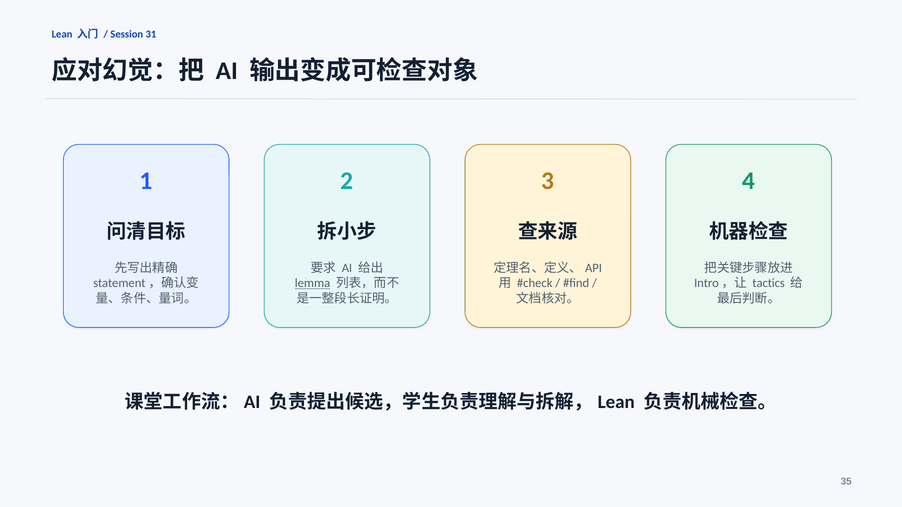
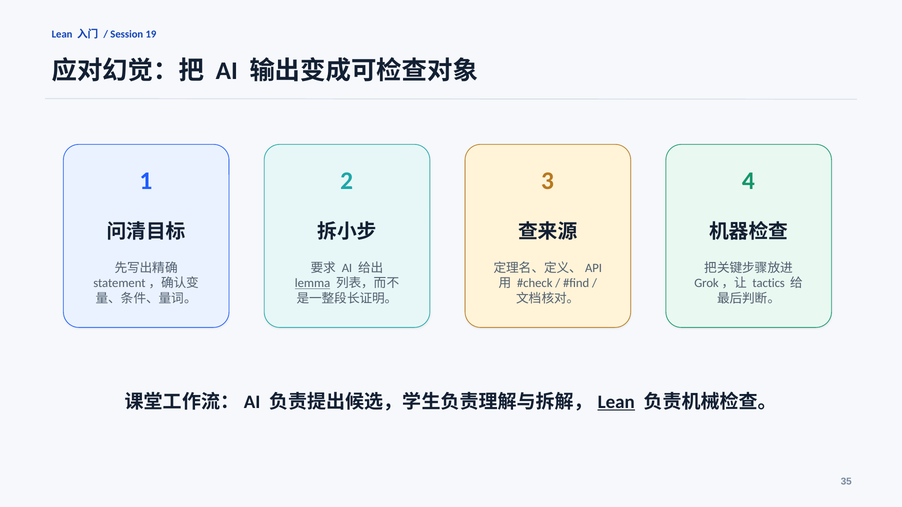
31: 31 -> 19
Intro: Intro -> Grok
Lean at (616, 402) underline: none -> present
